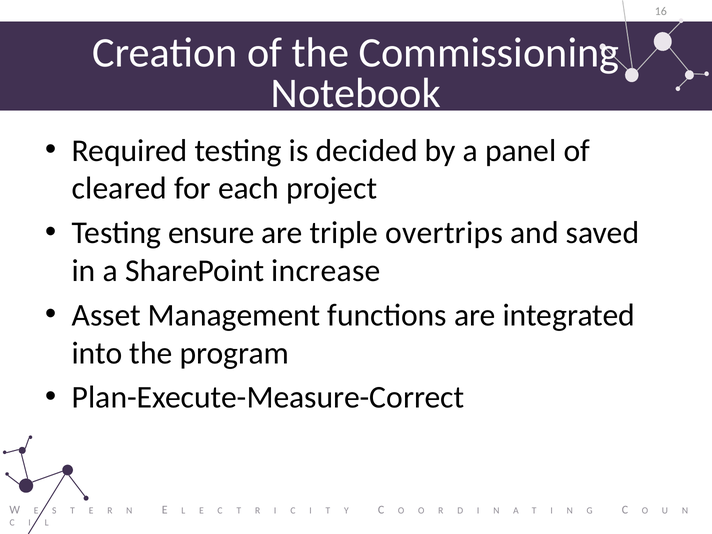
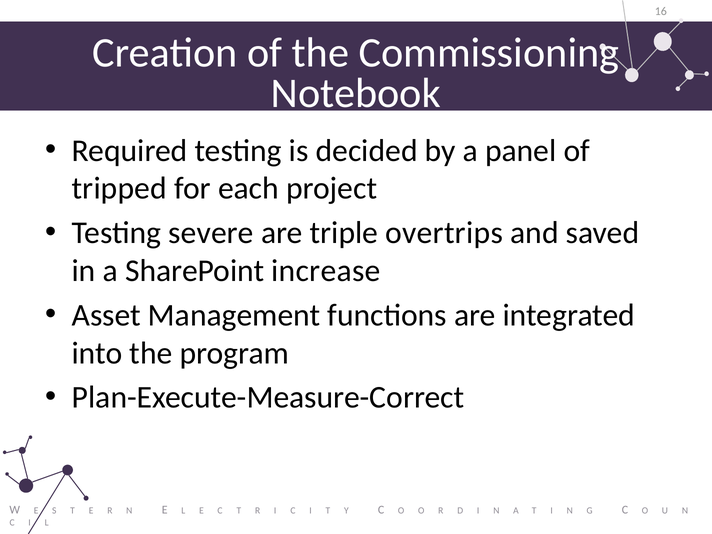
cleared: cleared -> tripped
ensure: ensure -> severe
